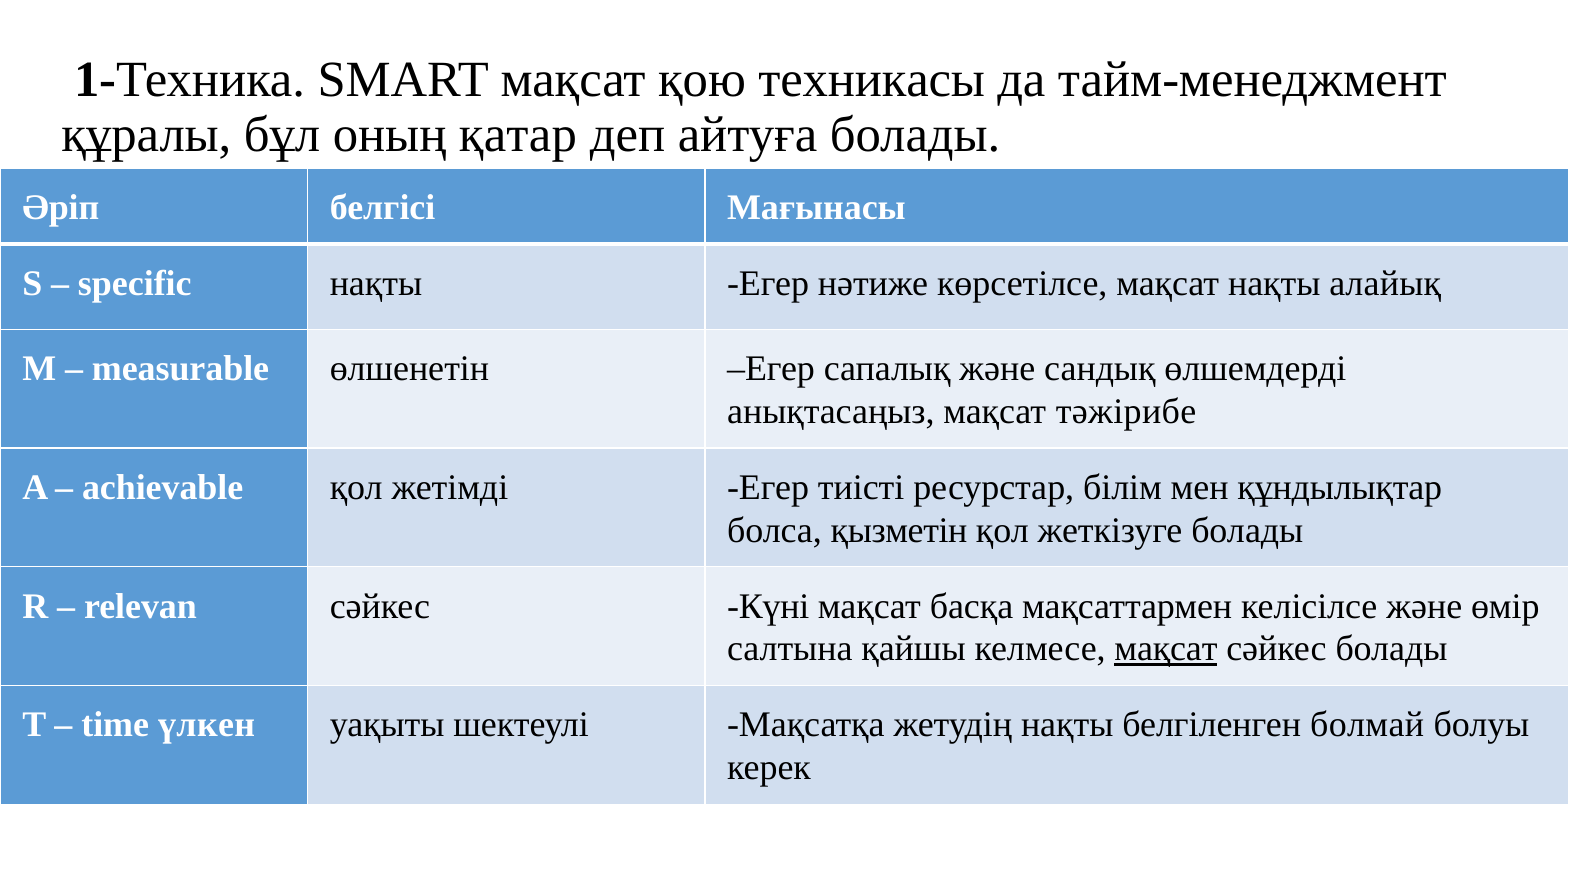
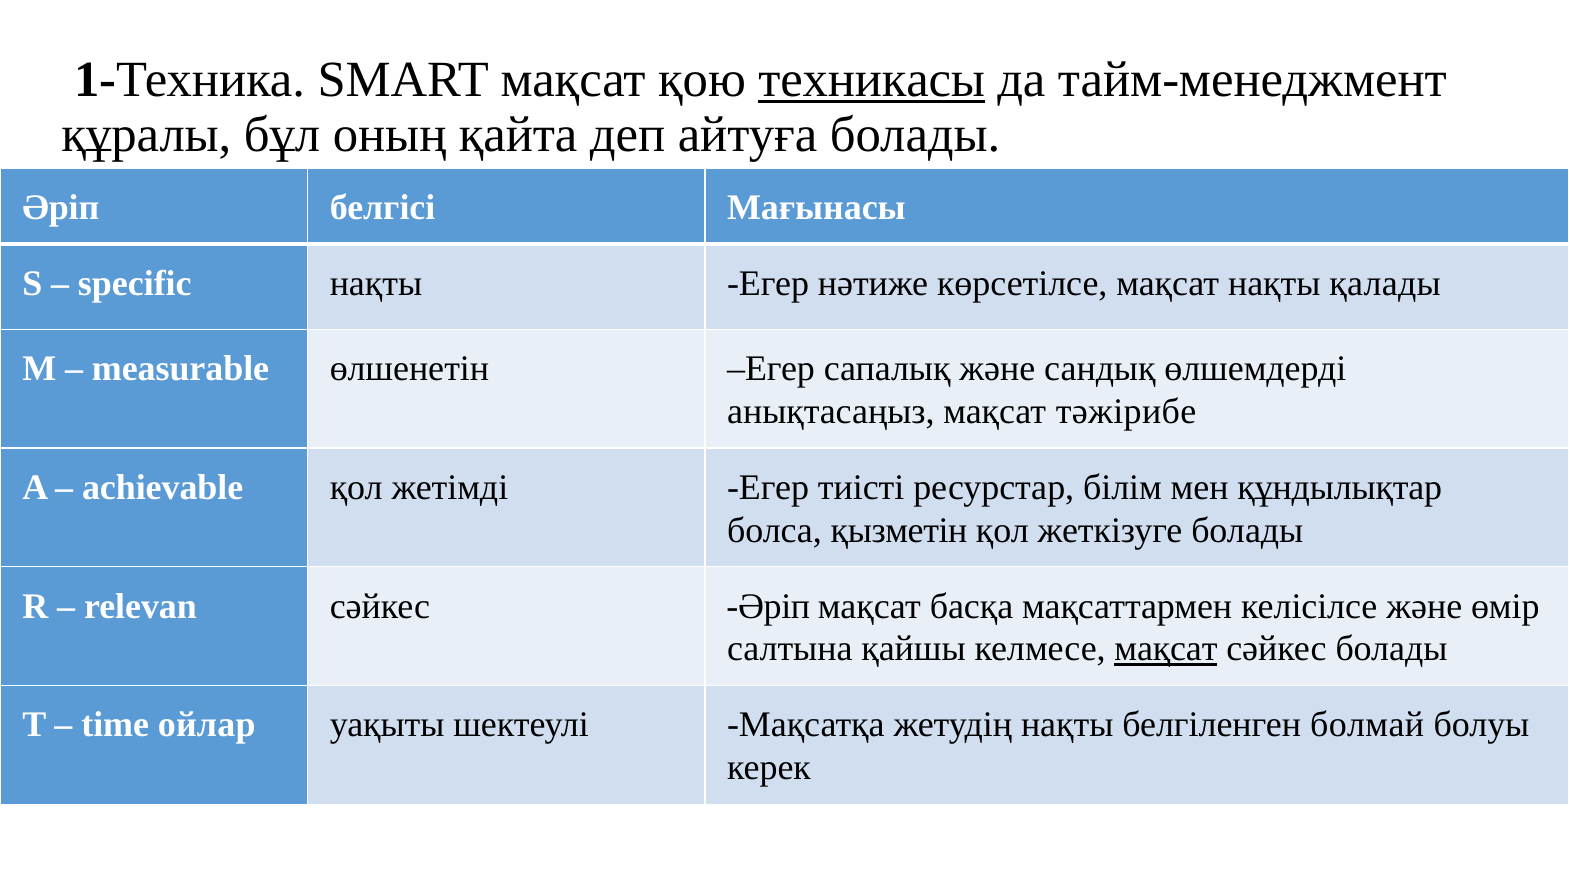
техникасы underline: none -> present
қатар: қатар -> қайта
алайық: алайық -> қалады
сәйкес Күні: Күні -> Әріп
үлкен: үлкен -> ойлар
